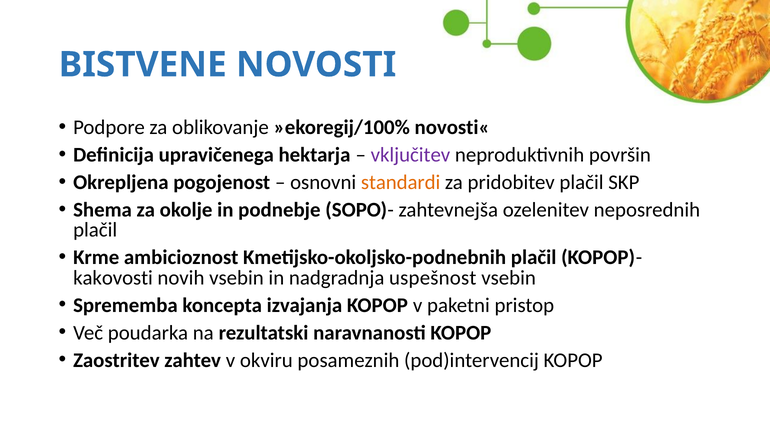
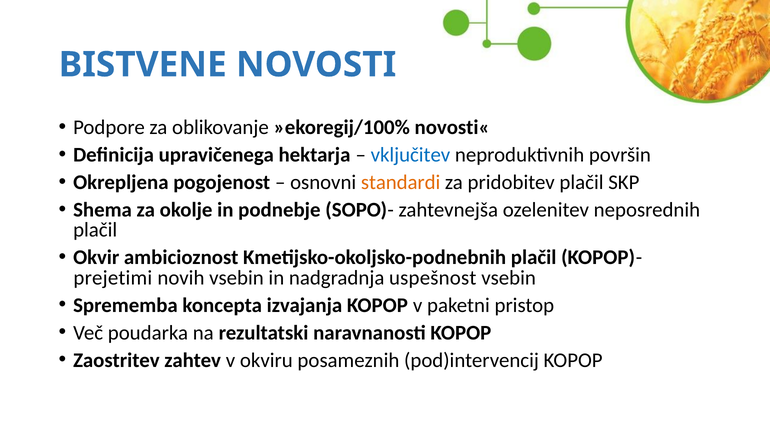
vključitev colour: purple -> blue
Krme: Krme -> Okvir
kakovosti: kakovosti -> prejetimi
